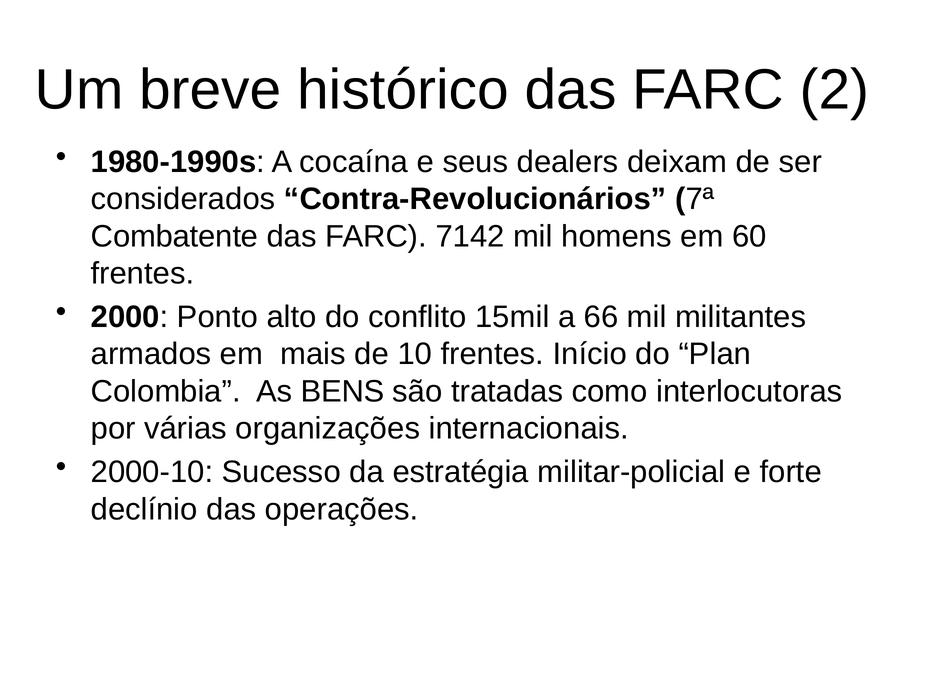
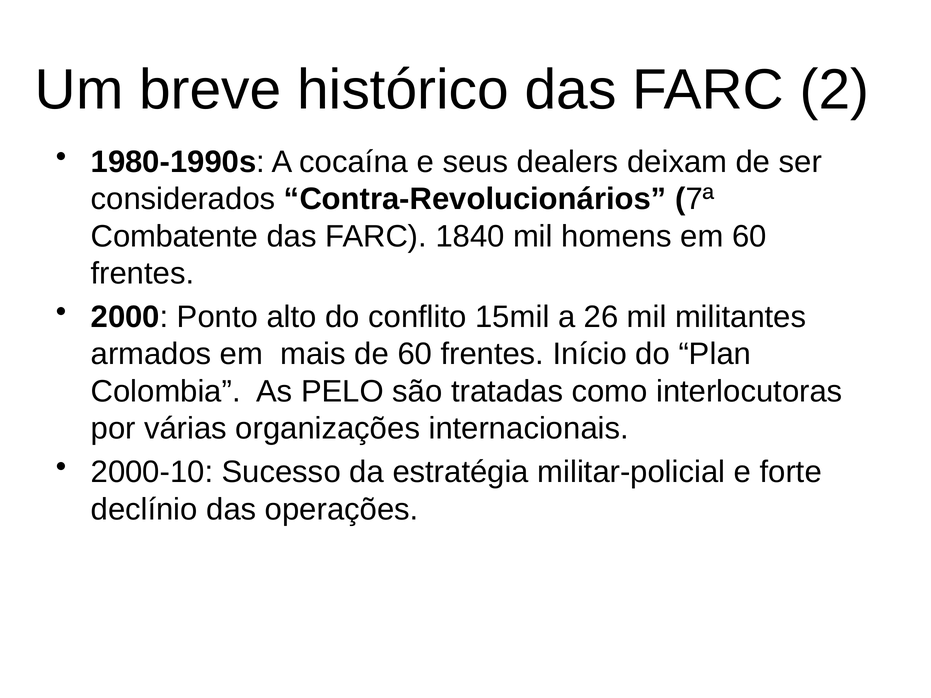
7142: 7142 -> 1840
66: 66 -> 26
de 10: 10 -> 60
BENS: BENS -> PELO
